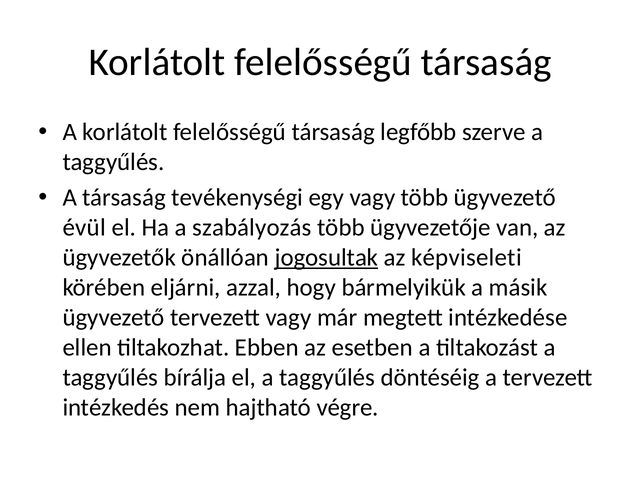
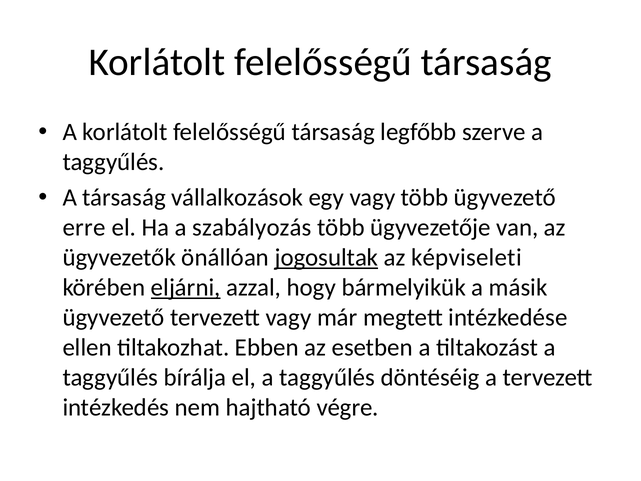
tevékenységi: tevékenységi -> vállalkozások
évül: évül -> erre
eljárni underline: none -> present
